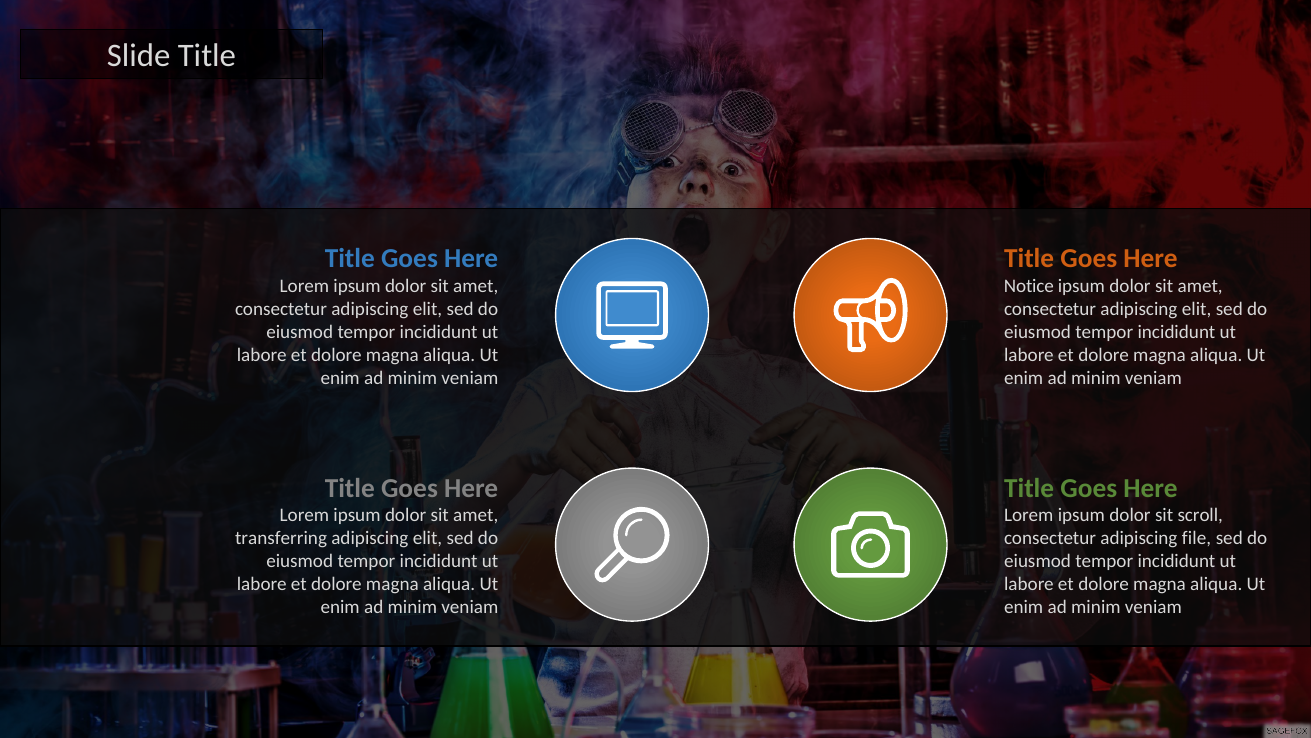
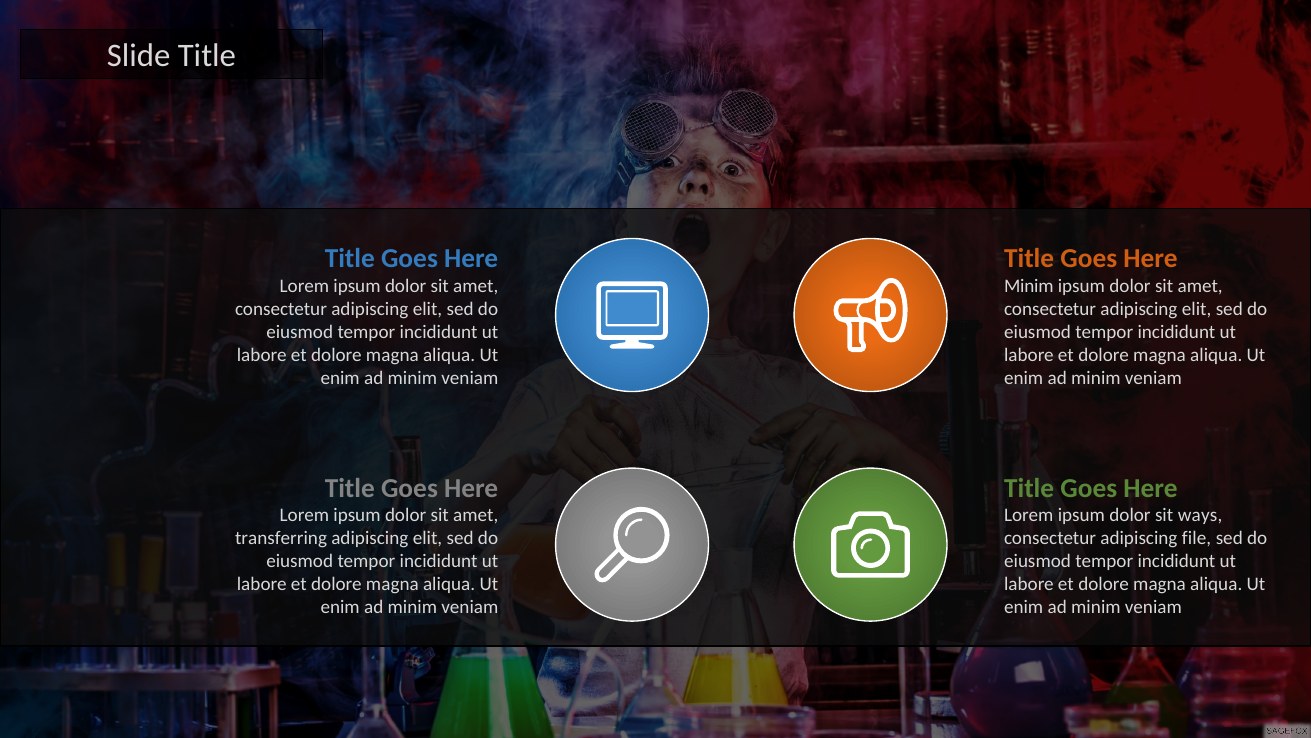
Notice at (1029, 286): Notice -> Minim
scroll: scroll -> ways
